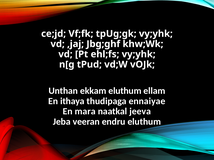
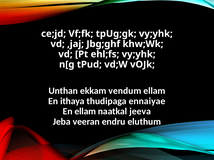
ekkam eluthum: eluthum -> vendum
En mara: mara -> ellam
